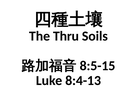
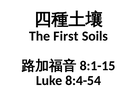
Thru: Thru -> First
8:5-15: 8:5-15 -> 8:1-15
8:4-13: 8:4-13 -> 8:4-54
